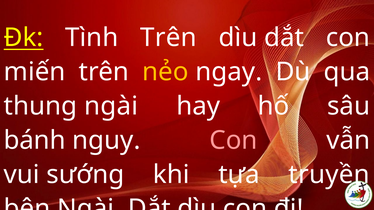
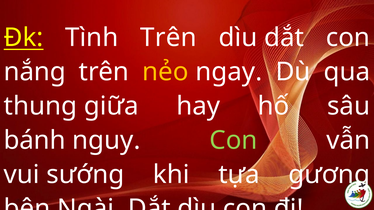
miến: miến -> nắng
thung ngài: ngài -> giữa
Con at (233, 140) colour: pink -> light green
truyền: truyền -> gương
